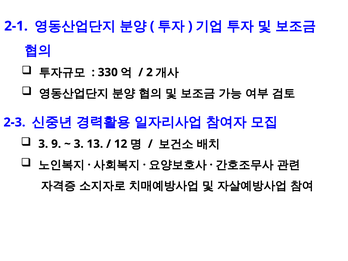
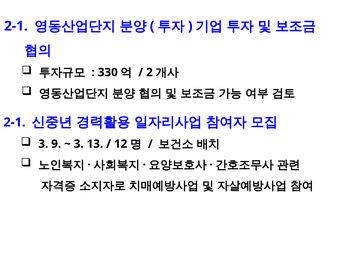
2-3 at (14, 122): 2-3 -> 2-1
